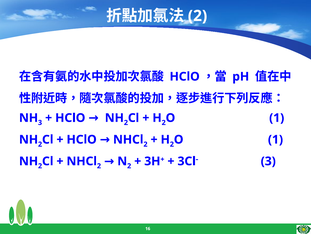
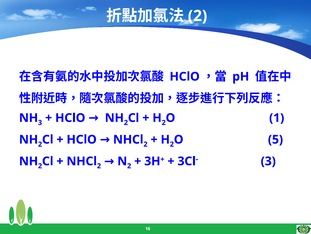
1 at (275, 139): 1 -> 5
